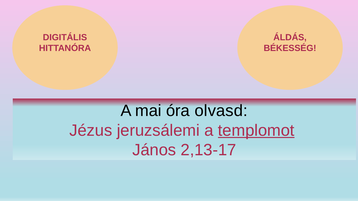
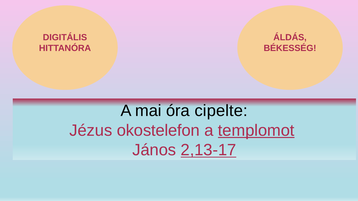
olvasd: olvasd -> cipelte
jeruzsálemi: jeruzsálemi -> okostelefon
2,13-17 underline: none -> present
